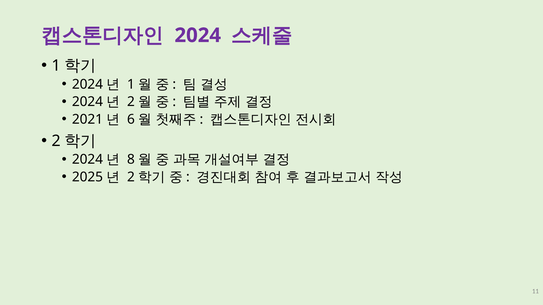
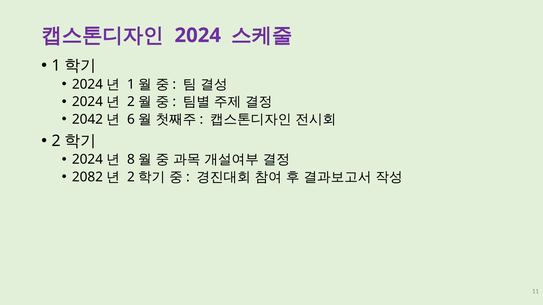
2021: 2021 -> 2042
2025: 2025 -> 2082
